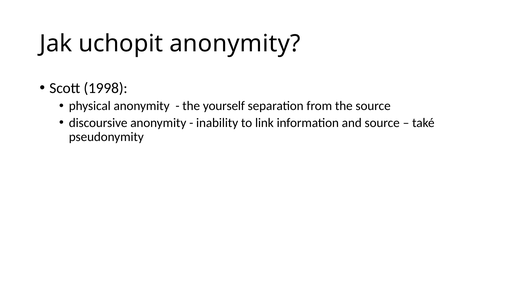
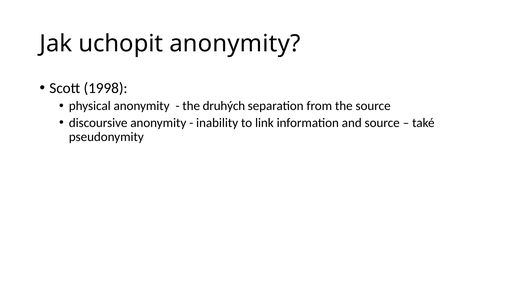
yourself: yourself -> druhých
